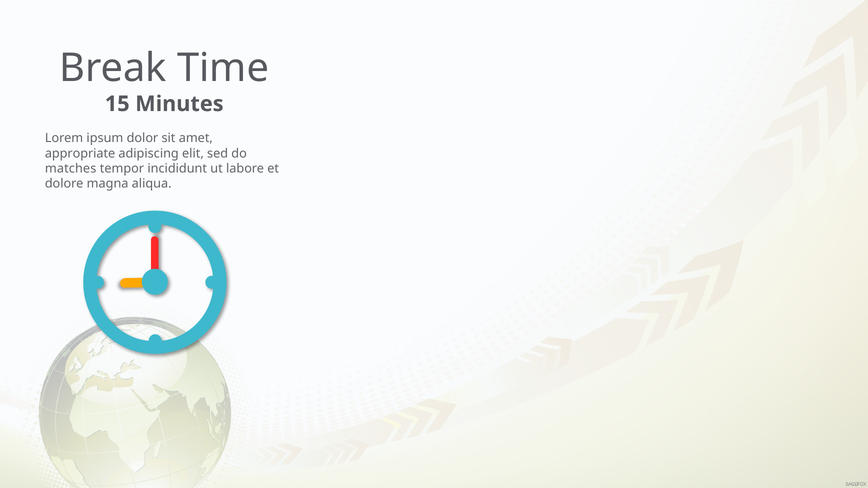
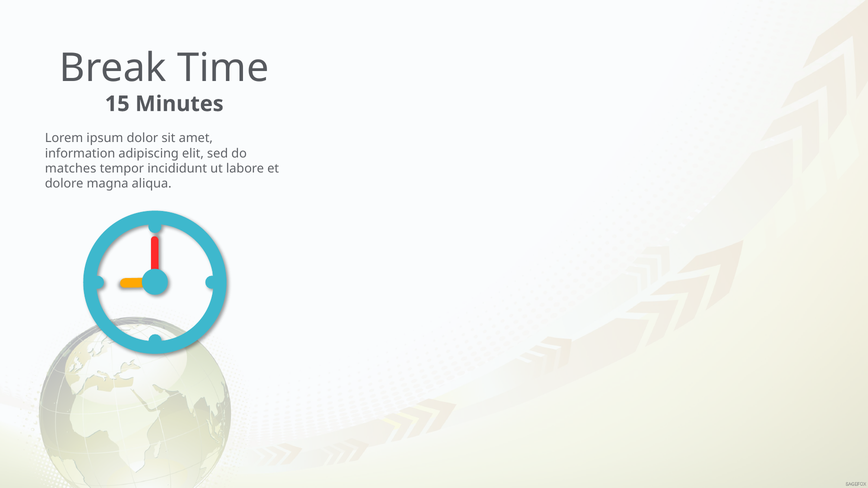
appropriate: appropriate -> information
